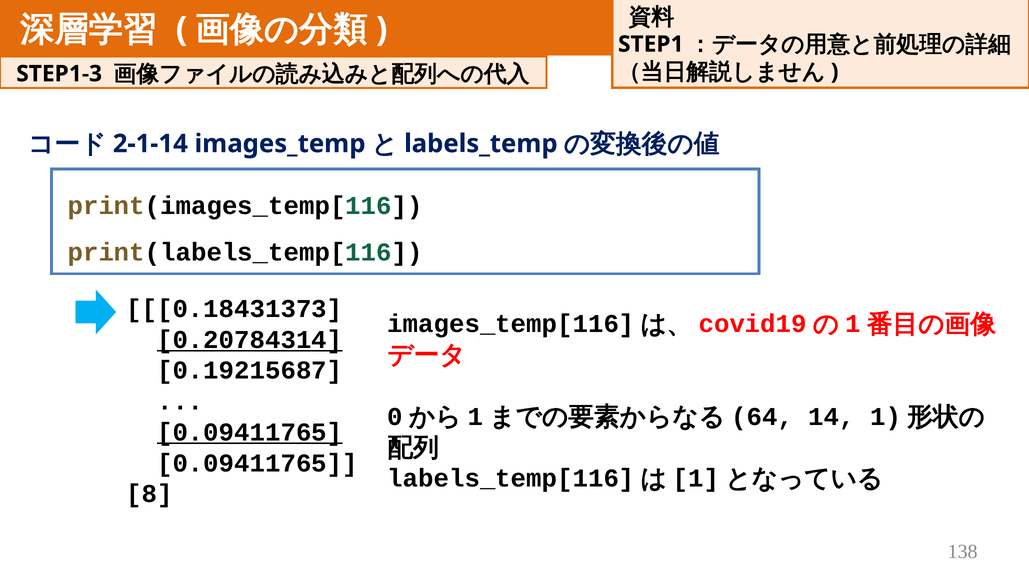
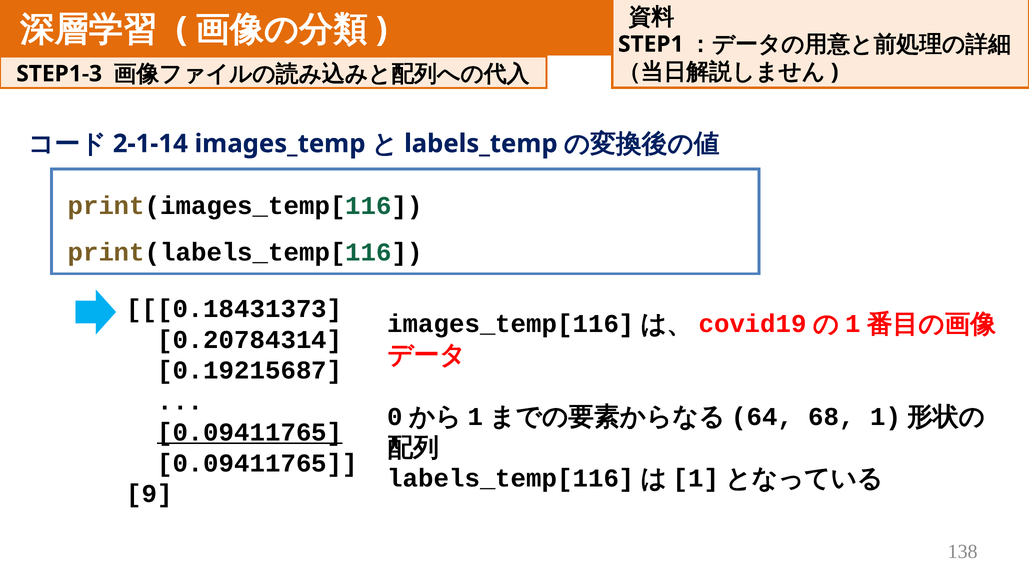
0.20784314 underline: present -> none
14: 14 -> 68
8: 8 -> 9
